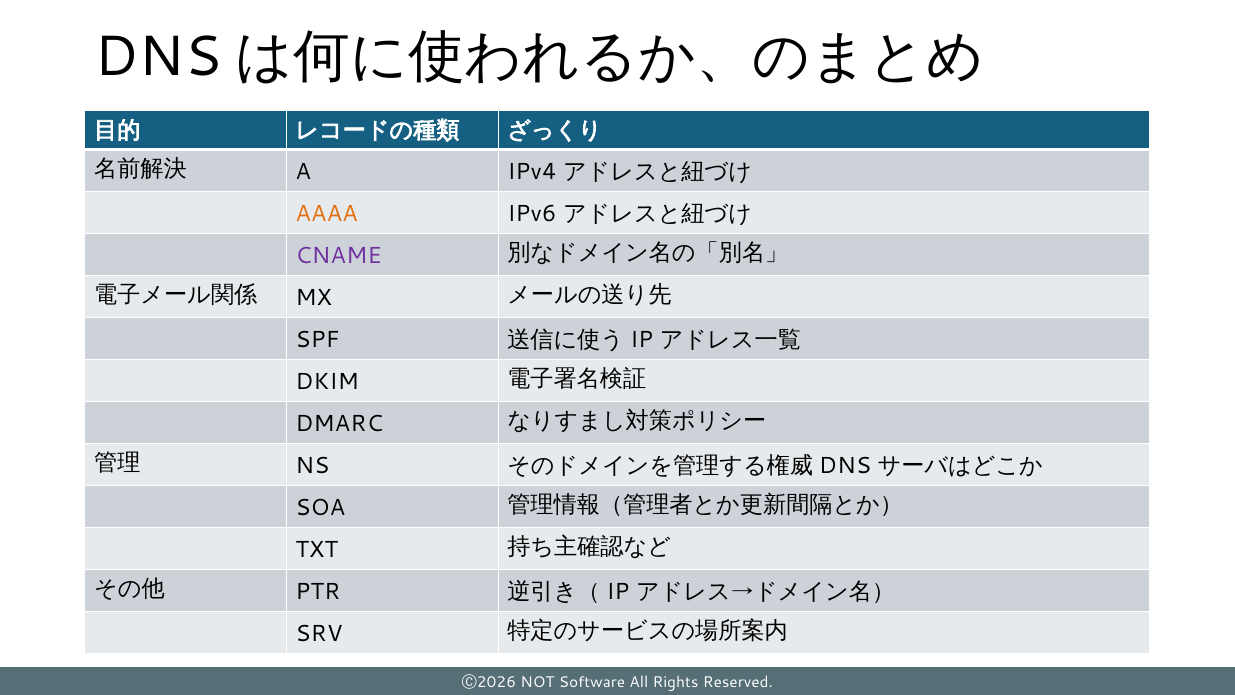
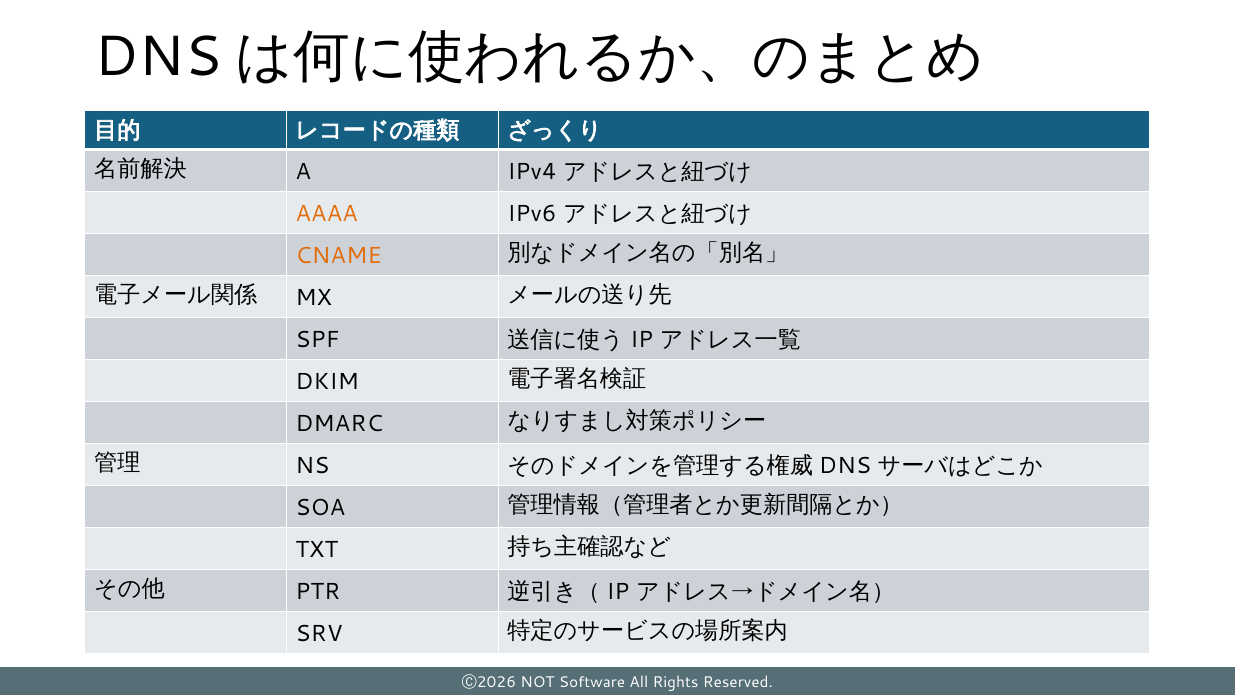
CNAME colour: purple -> orange
